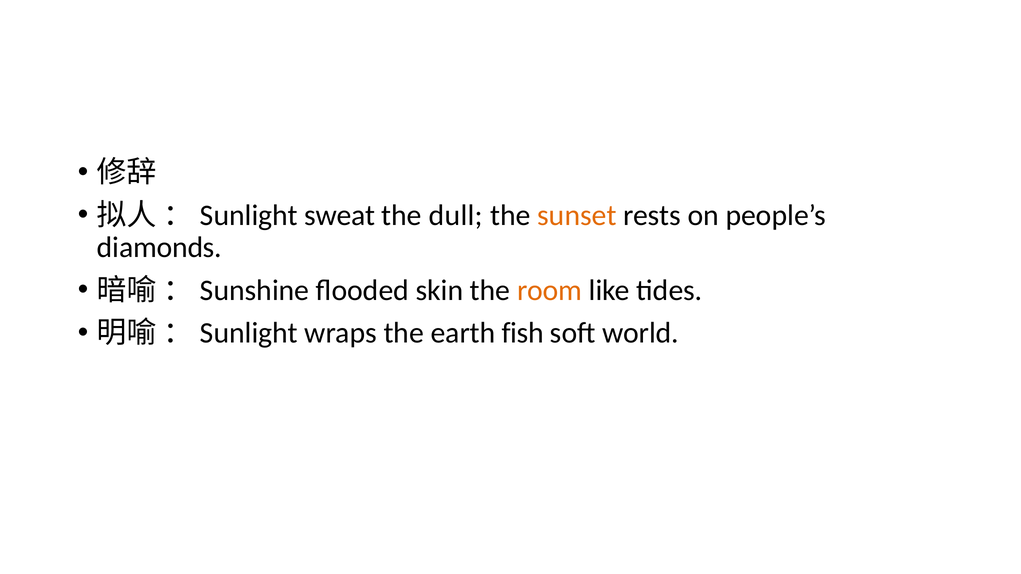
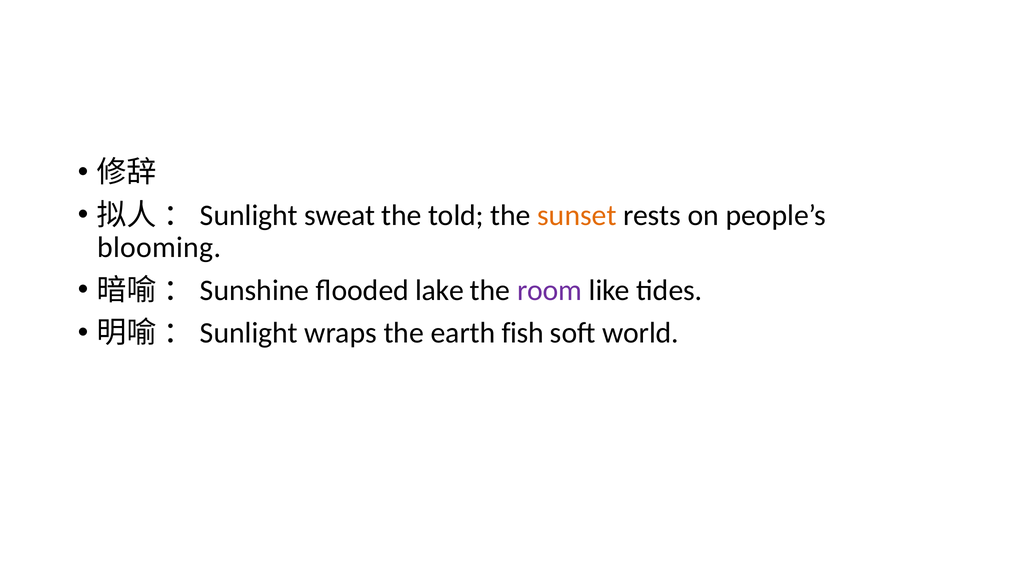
dull: dull -> told
diamonds: diamonds -> blooming
skin: skin -> lake
room colour: orange -> purple
